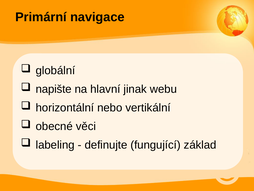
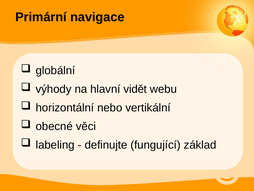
napište: napište -> výhody
jinak: jinak -> vidět
